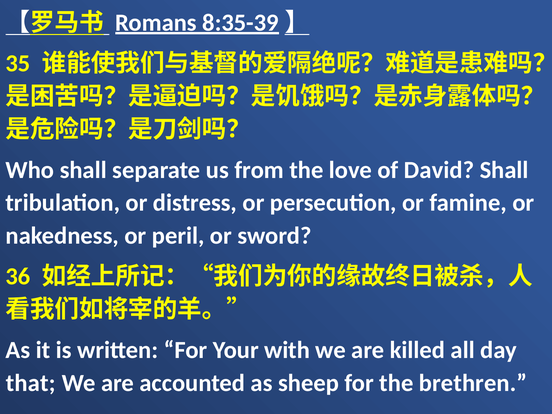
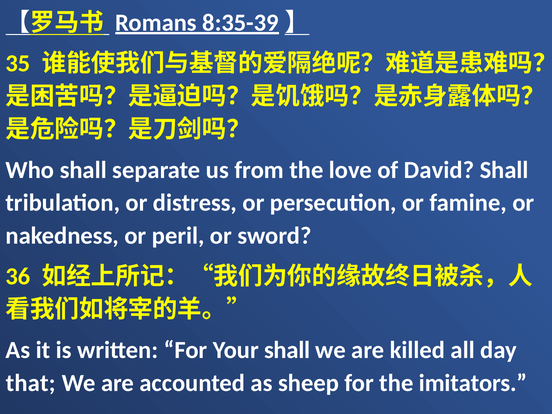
Your with: with -> shall
brethren: brethren -> imitators
